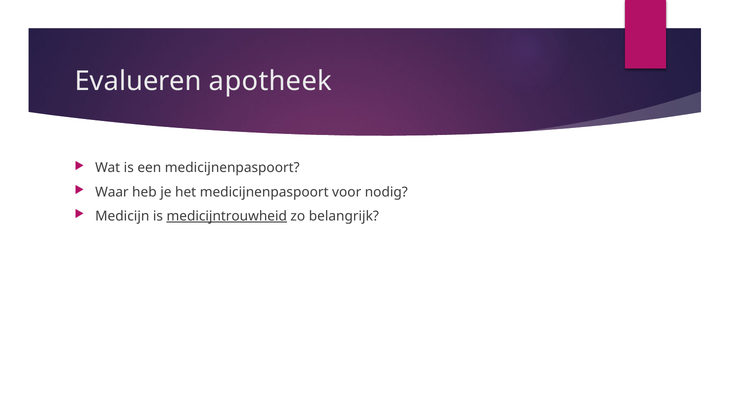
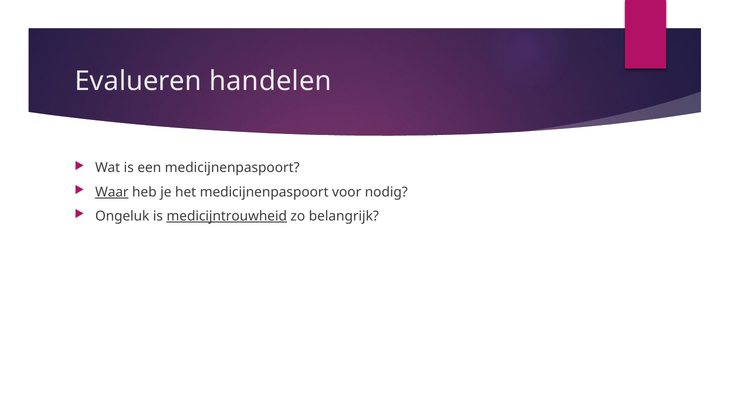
apotheek: apotheek -> handelen
Waar underline: none -> present
Medicijn: Medicijn -> Ongeluk
